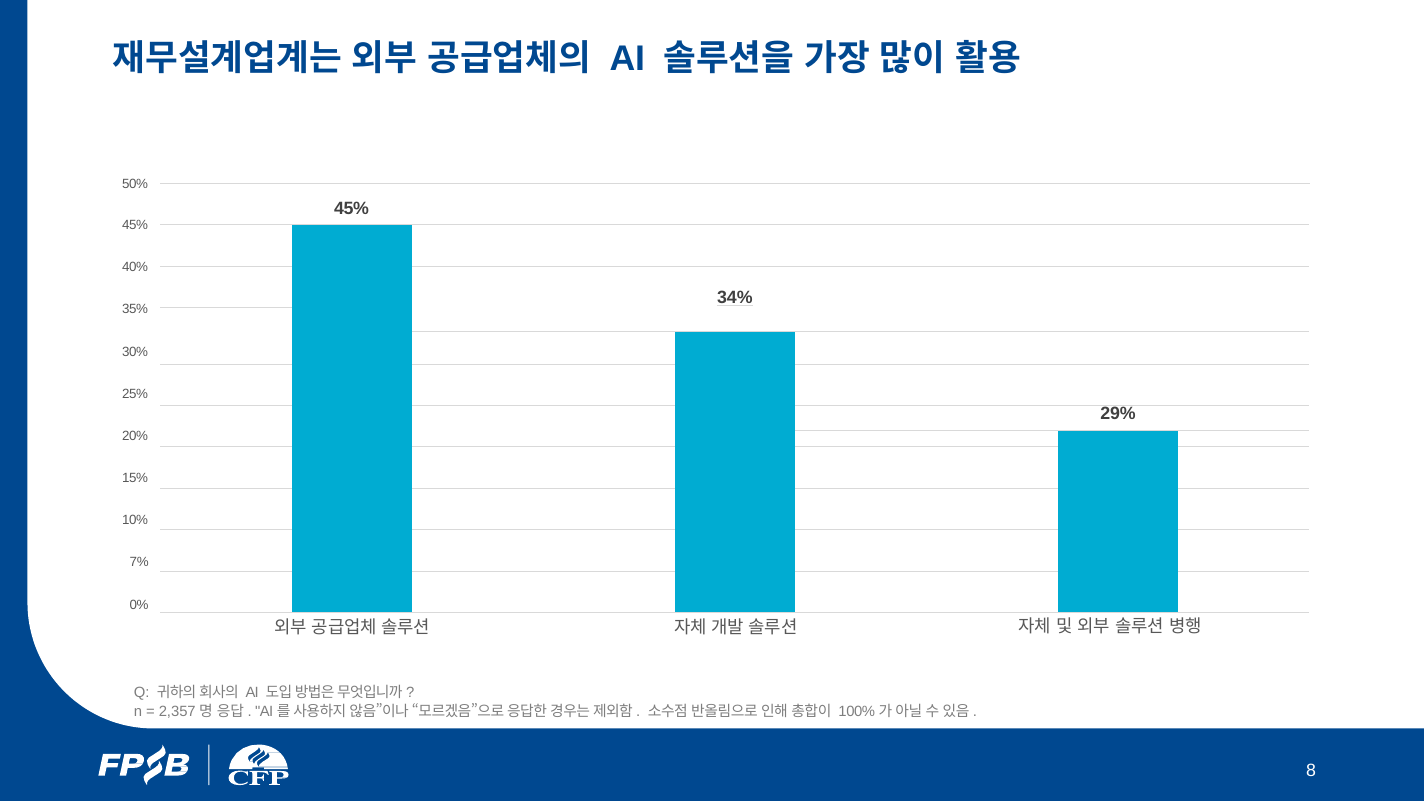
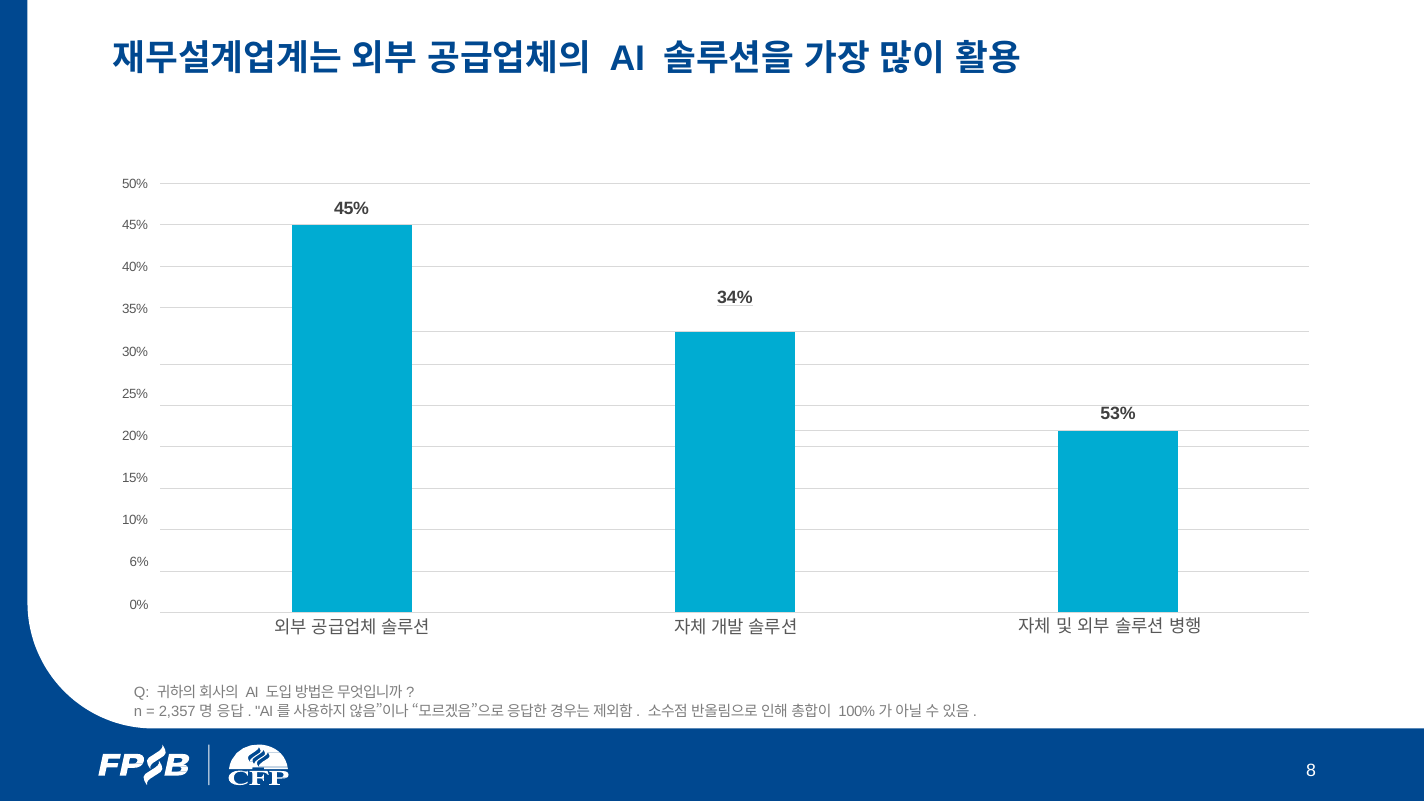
29%: 29% -> 53%
7%: 7% -> 6%
